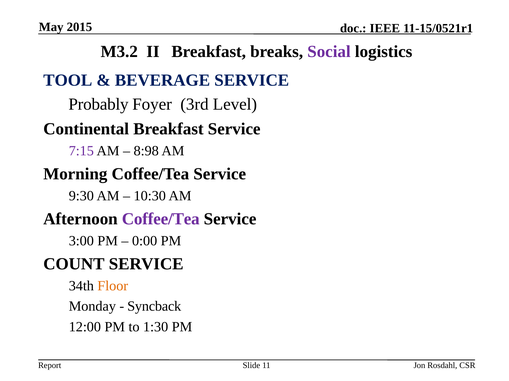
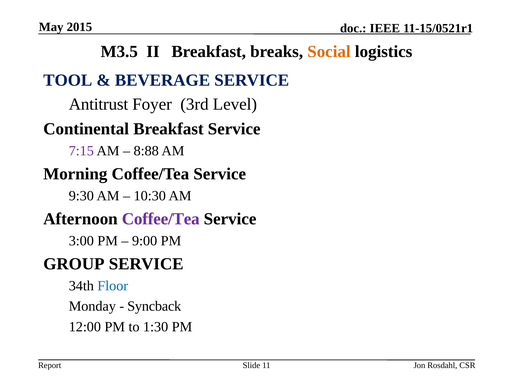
M3.2: M3.2 -> M3.5
Social colour: purple -> orange
Probably: Probably -> Antitrust
8:98: 8:98 -> 8:88
0:00: 0:00 -> 9:00
COUNT: COUNT -> GROUP
Floor colour: orange -> blue
